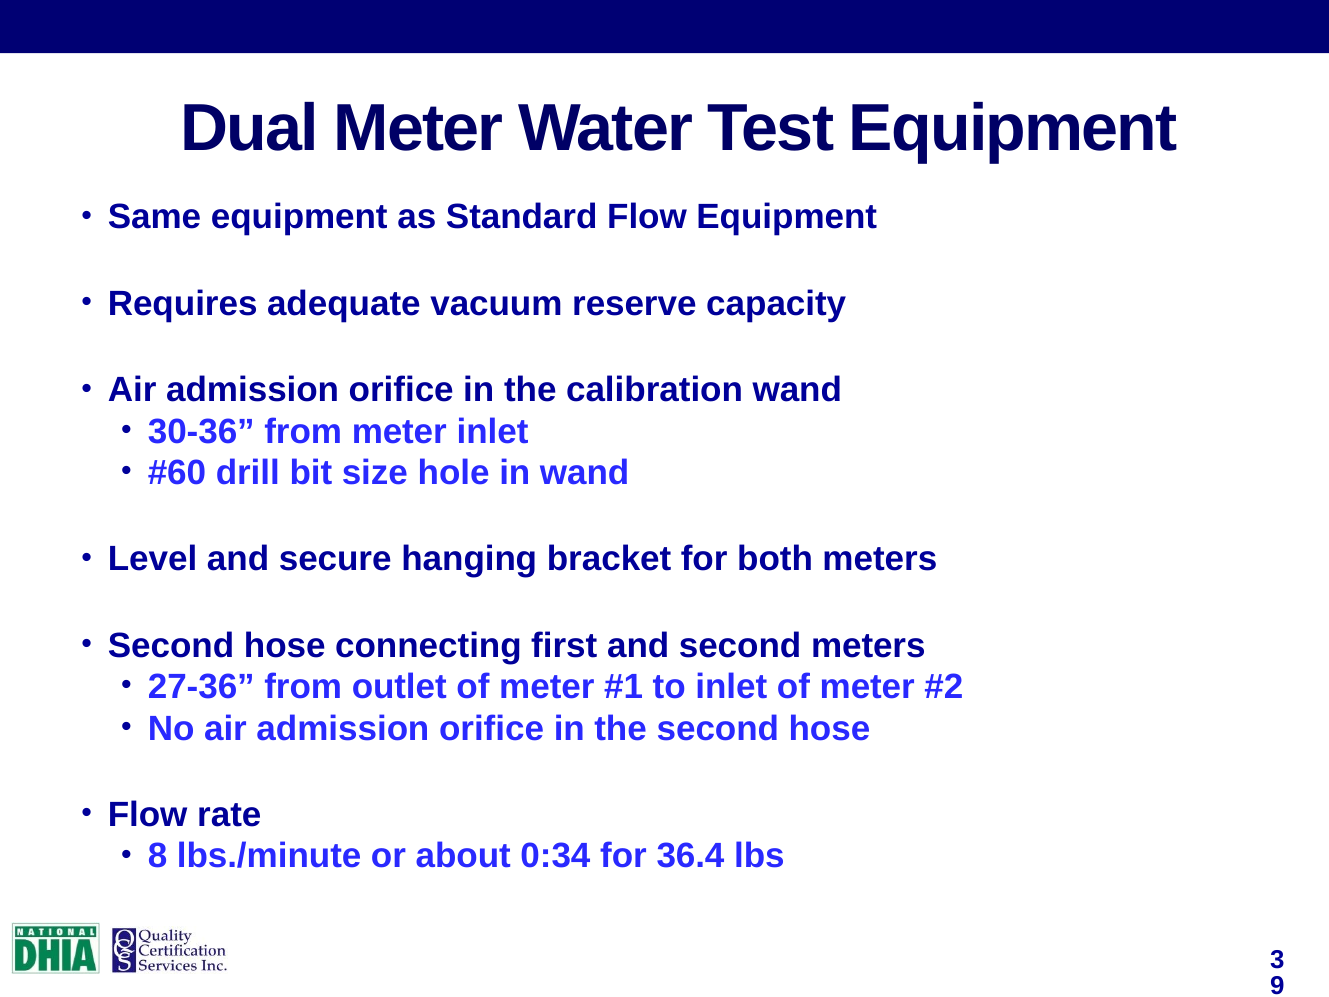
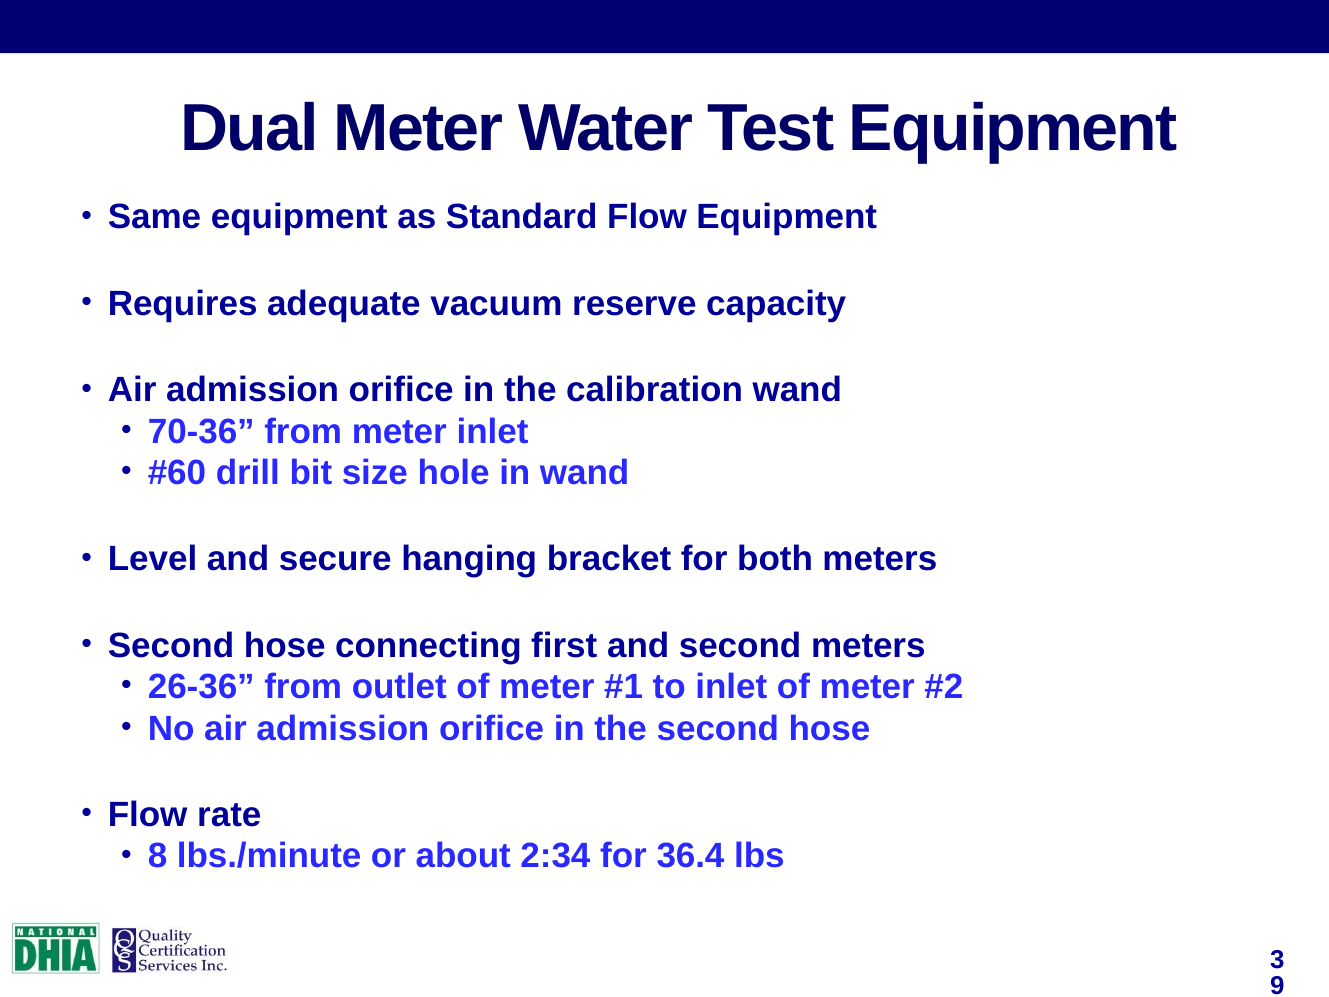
30-36: 30-36 -> 70-36
27-36: 27-36 -> 26-36
0:34: 0:34 -> 2:34
